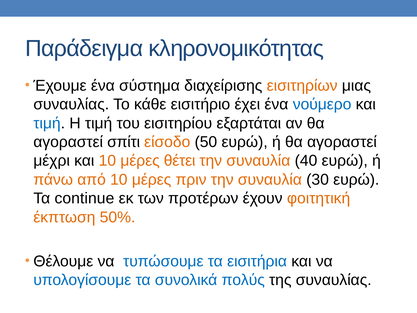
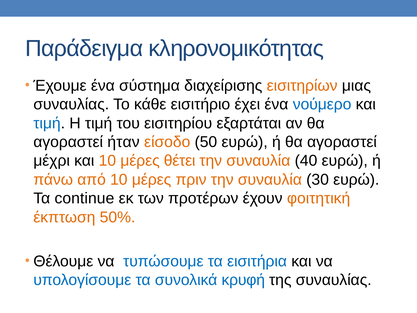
σπίτι: σπίτι -> ήταν
πολύς: πολύς -> κρυφή
